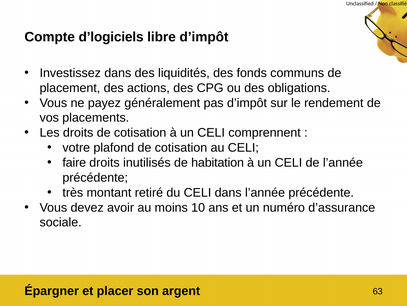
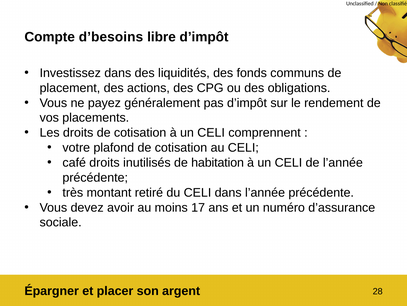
d’logiciels: d’logiciels -> d’besoins
faire: faire -> café
10: 10 -> 17
63: 63 -> 28
